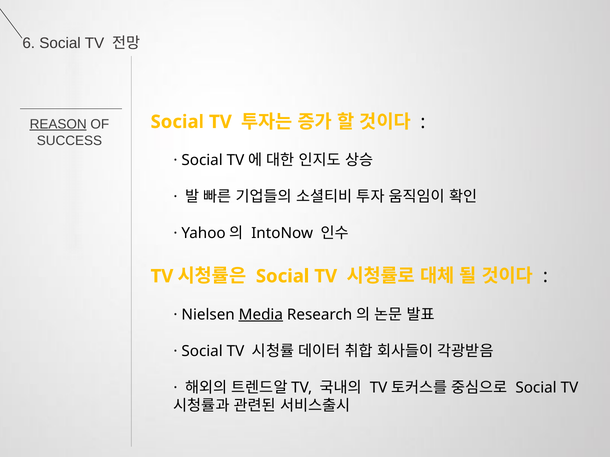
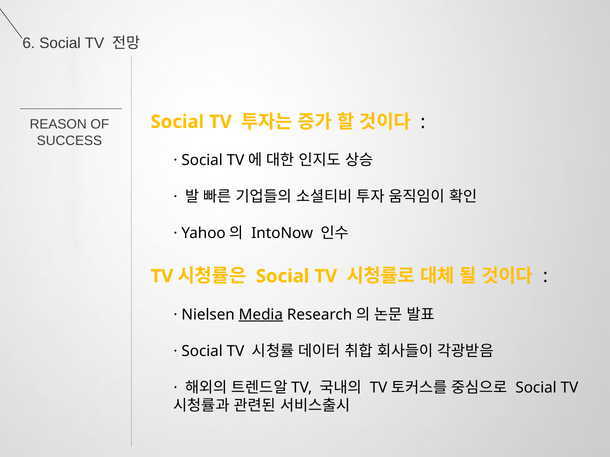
REASON underline: present -> none
